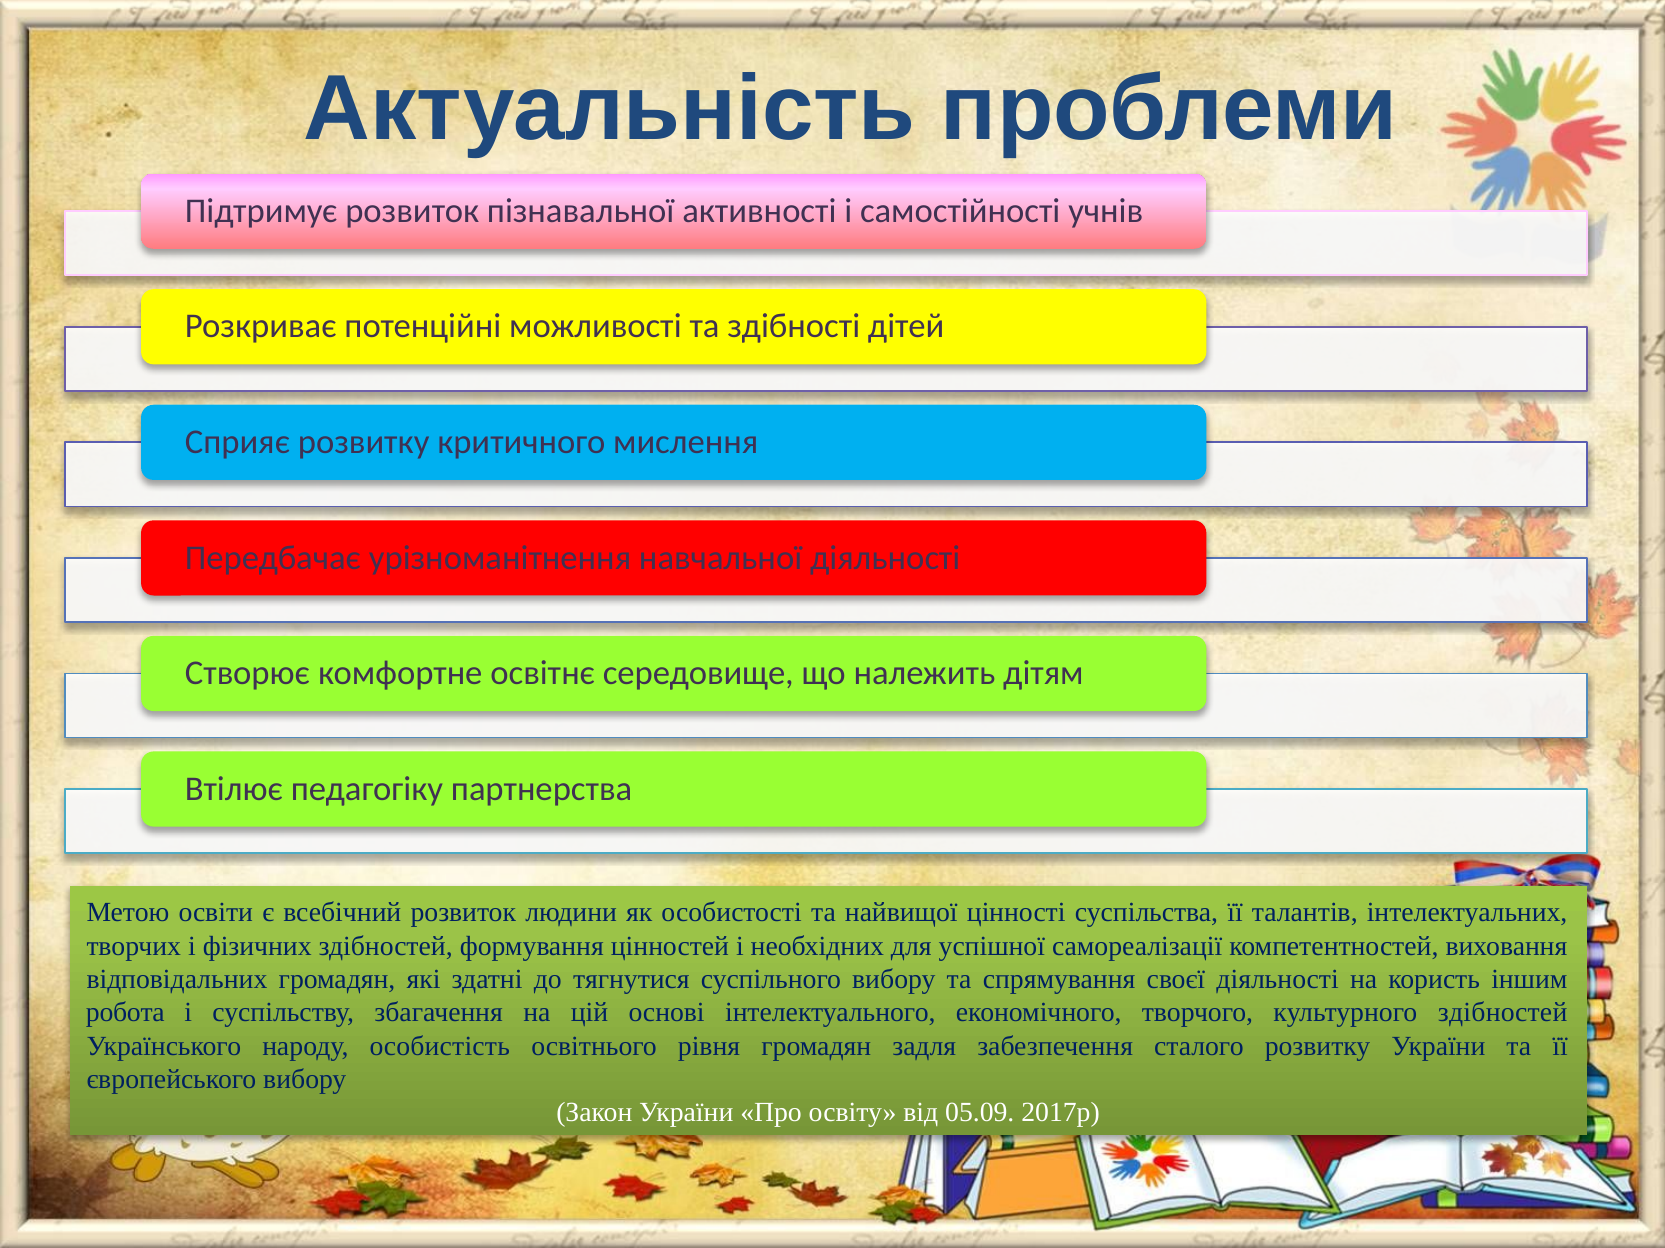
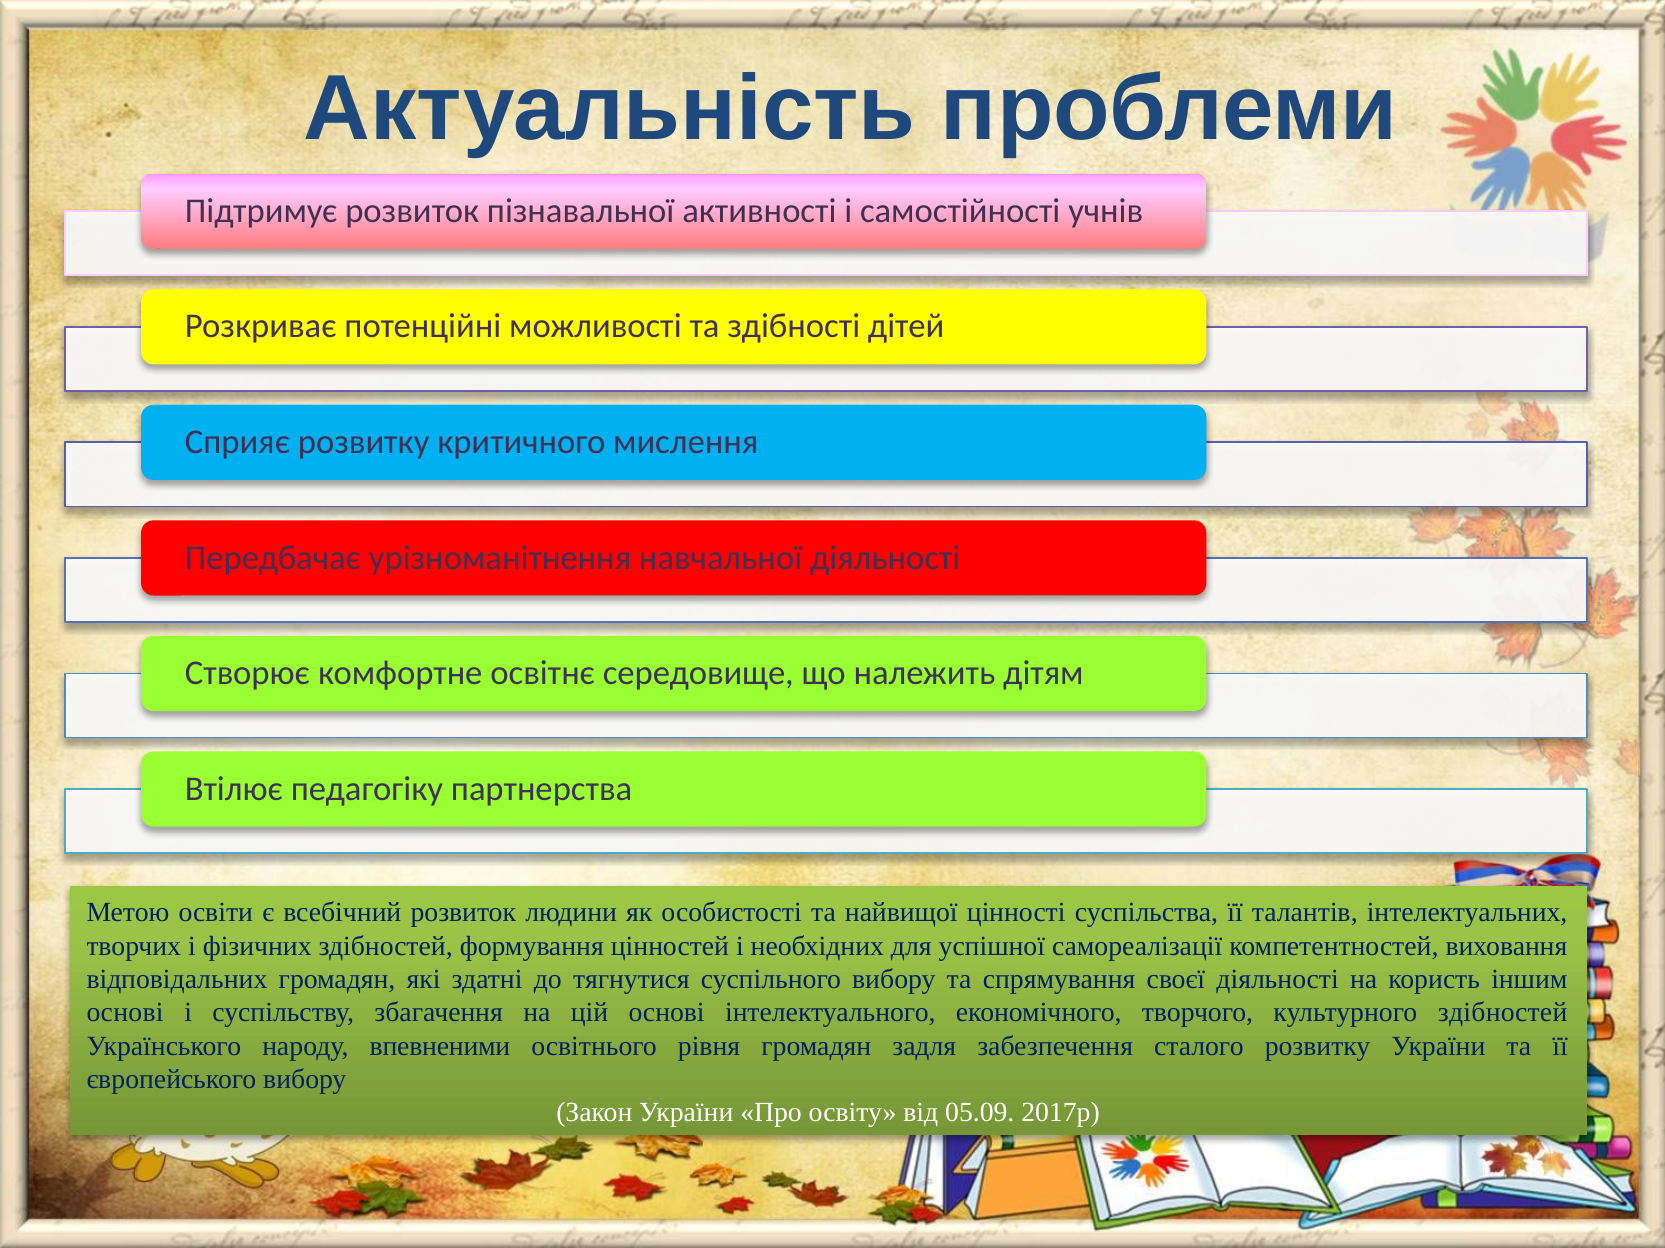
робота at (125, 1013): робота -> основі
особистість: особистість -> впевненими
